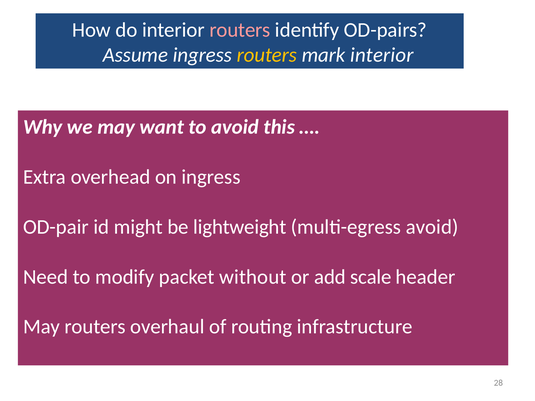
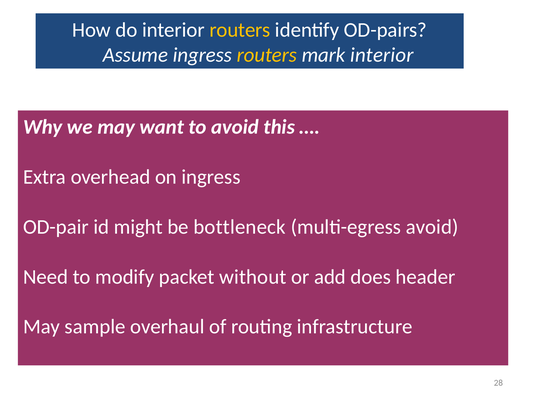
routers at (240, 30) colour: pink -> yellow
lightweight: lightweight -> bottleneck
scale: scale -> does
May routers: routers -> sample
